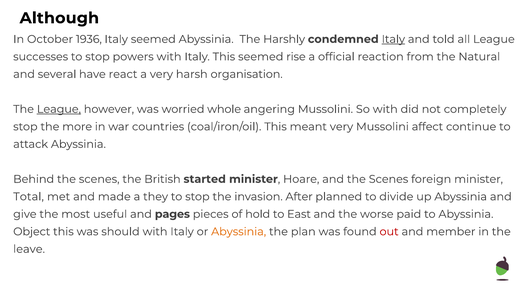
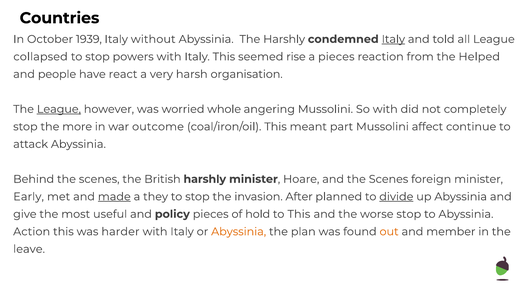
Although: Although -> Countries
1936: 1936 -> 1939
Italy seemed: seemed -> without
successes: successes -> collapsed
a official: official -> pieces
Natural: Natural -> Helped
several: several -> people
countries: countries -> outcome
meant very: very -> part
British started: started -> harshly
Total: Total -> Early
made underline: none -> present
divide underline: none -> present
pages: pages -> policy
to East: East -> This
worse paid: paid -> stop
Object: Object -> Action
should: should -> harder
out colour: red -> orange
